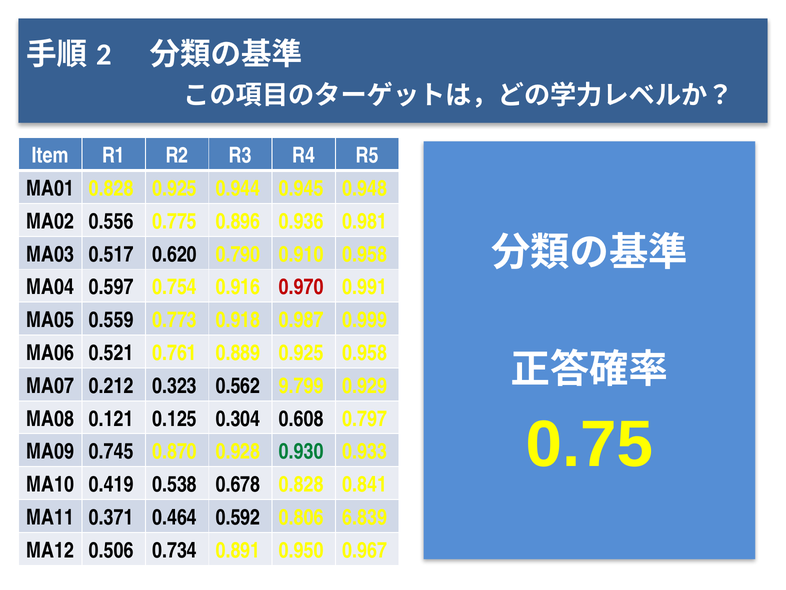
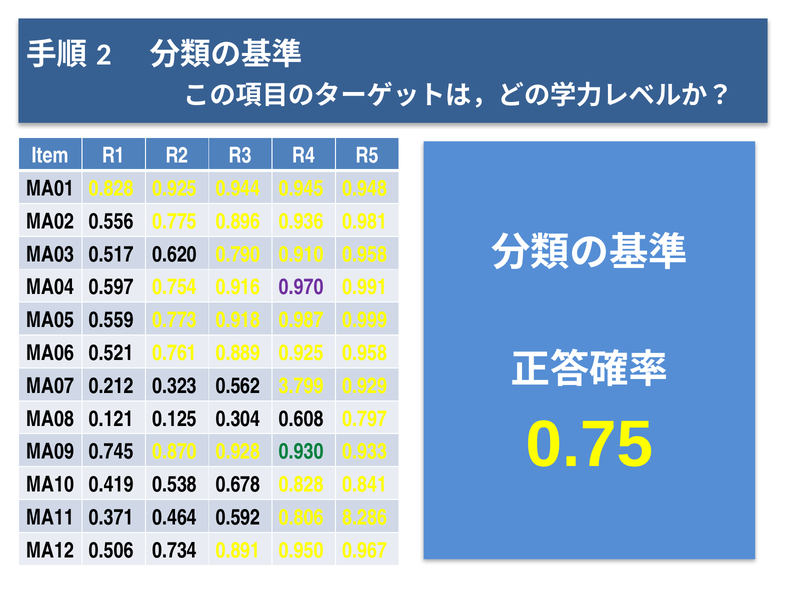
0.970 colour: red -> purple
9.799: 9.799 -> 3.799
6.839: 6.839 -> 8.286
